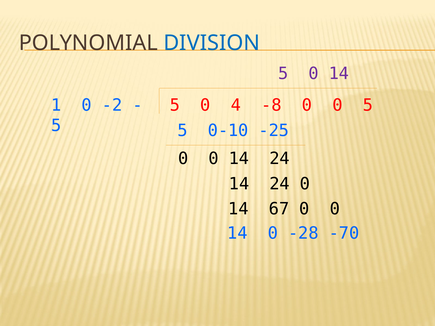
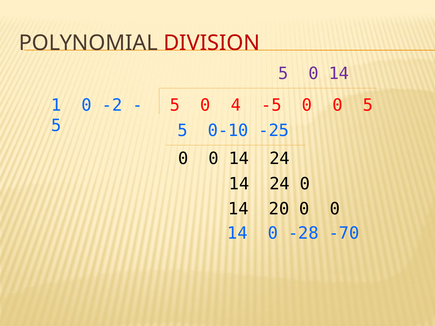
DIVISION colour: blue -> red
-8: -8 -> -5
67: 67 -> 20
